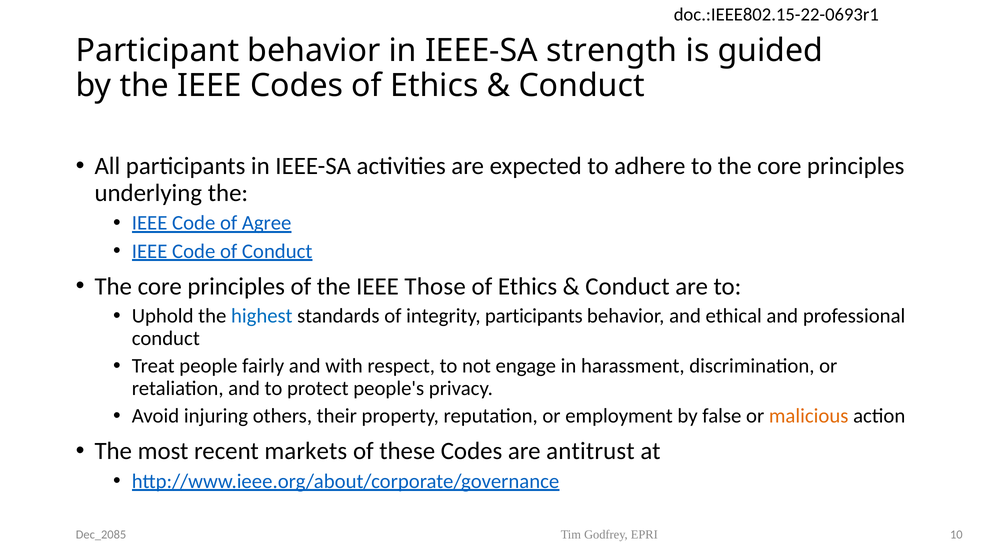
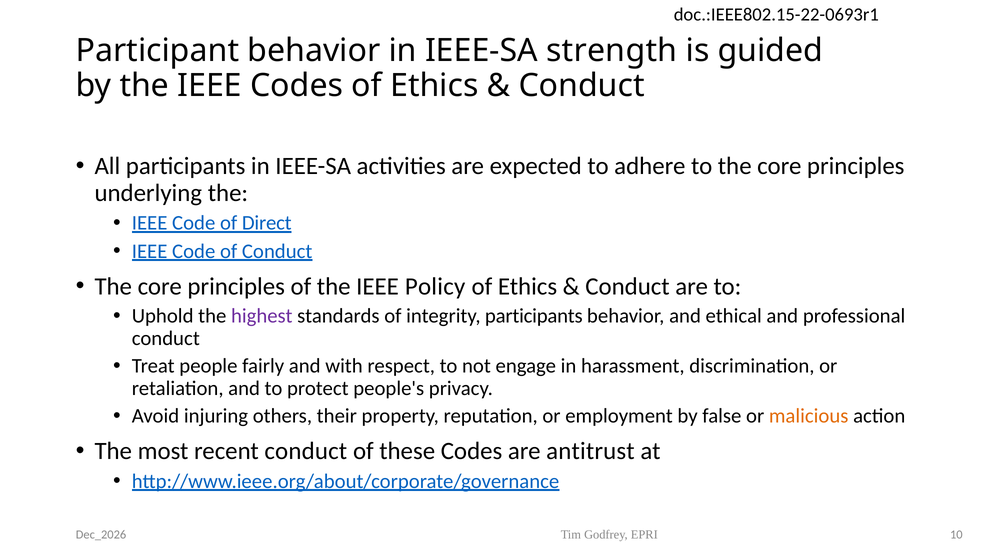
Agree: Agree -> Direct
Those: Those -> Policy
highest colour: blue -> purple
recent markets: markets -> conduct
Dec_2085: Dec_2085 -> Dec_2026
